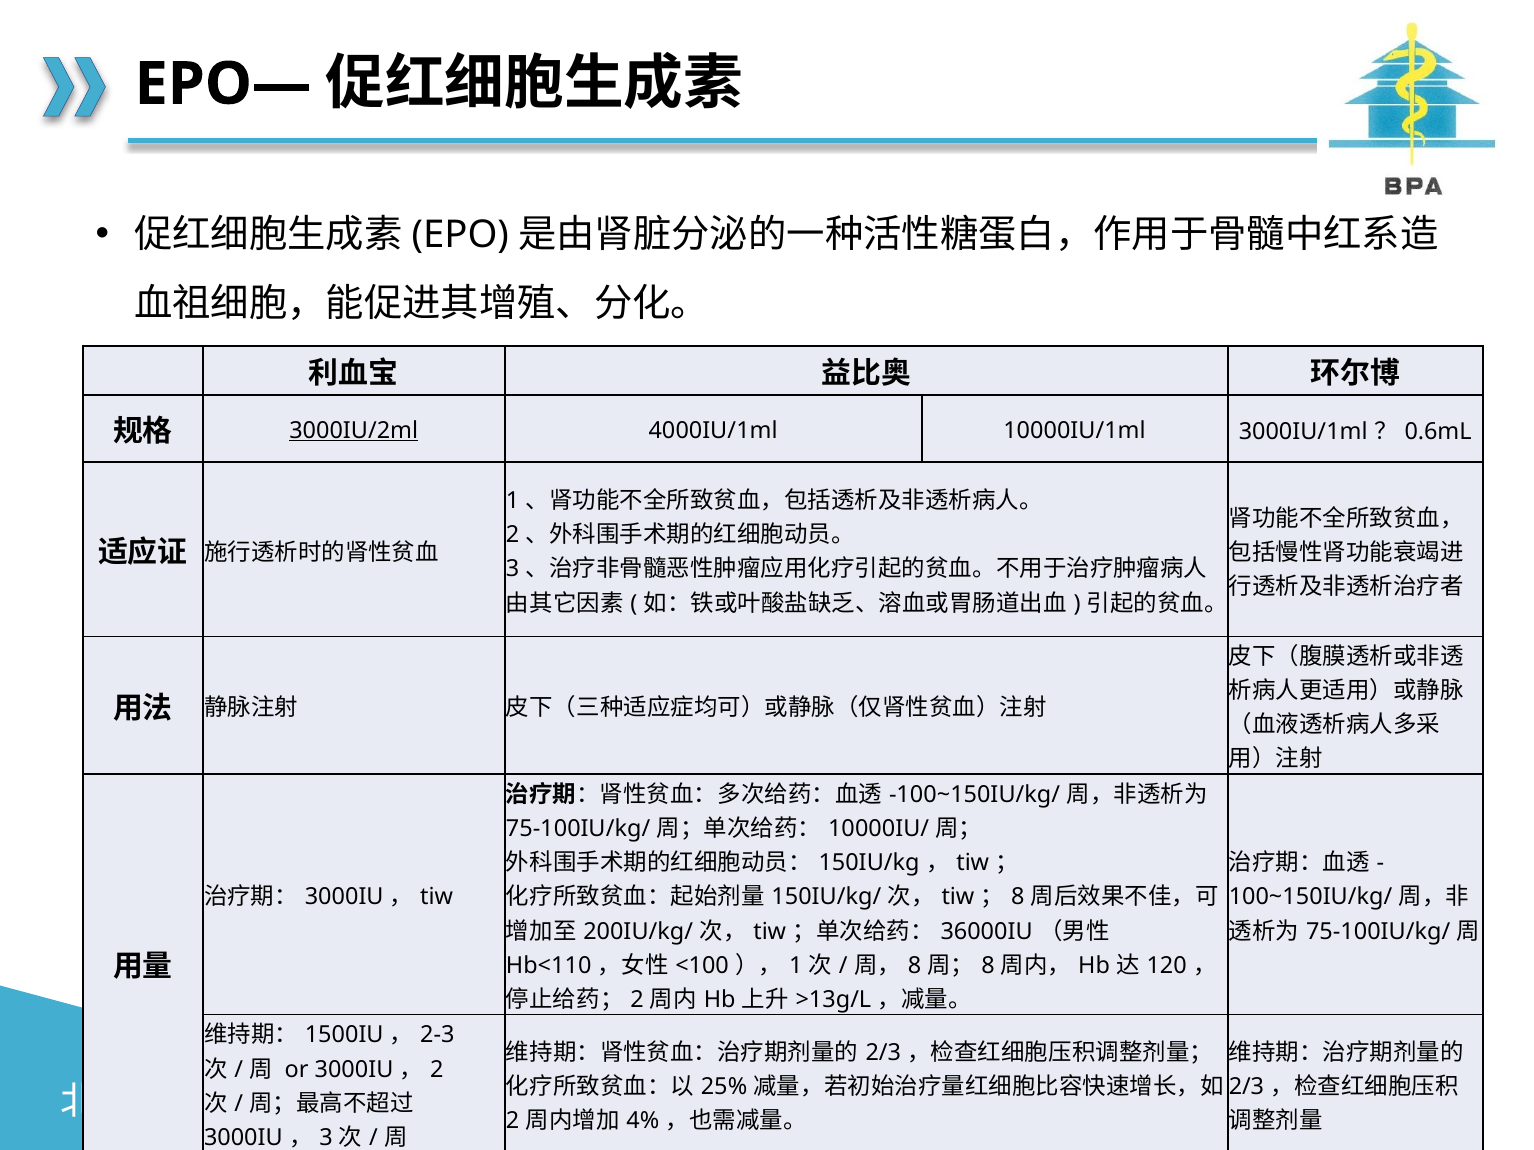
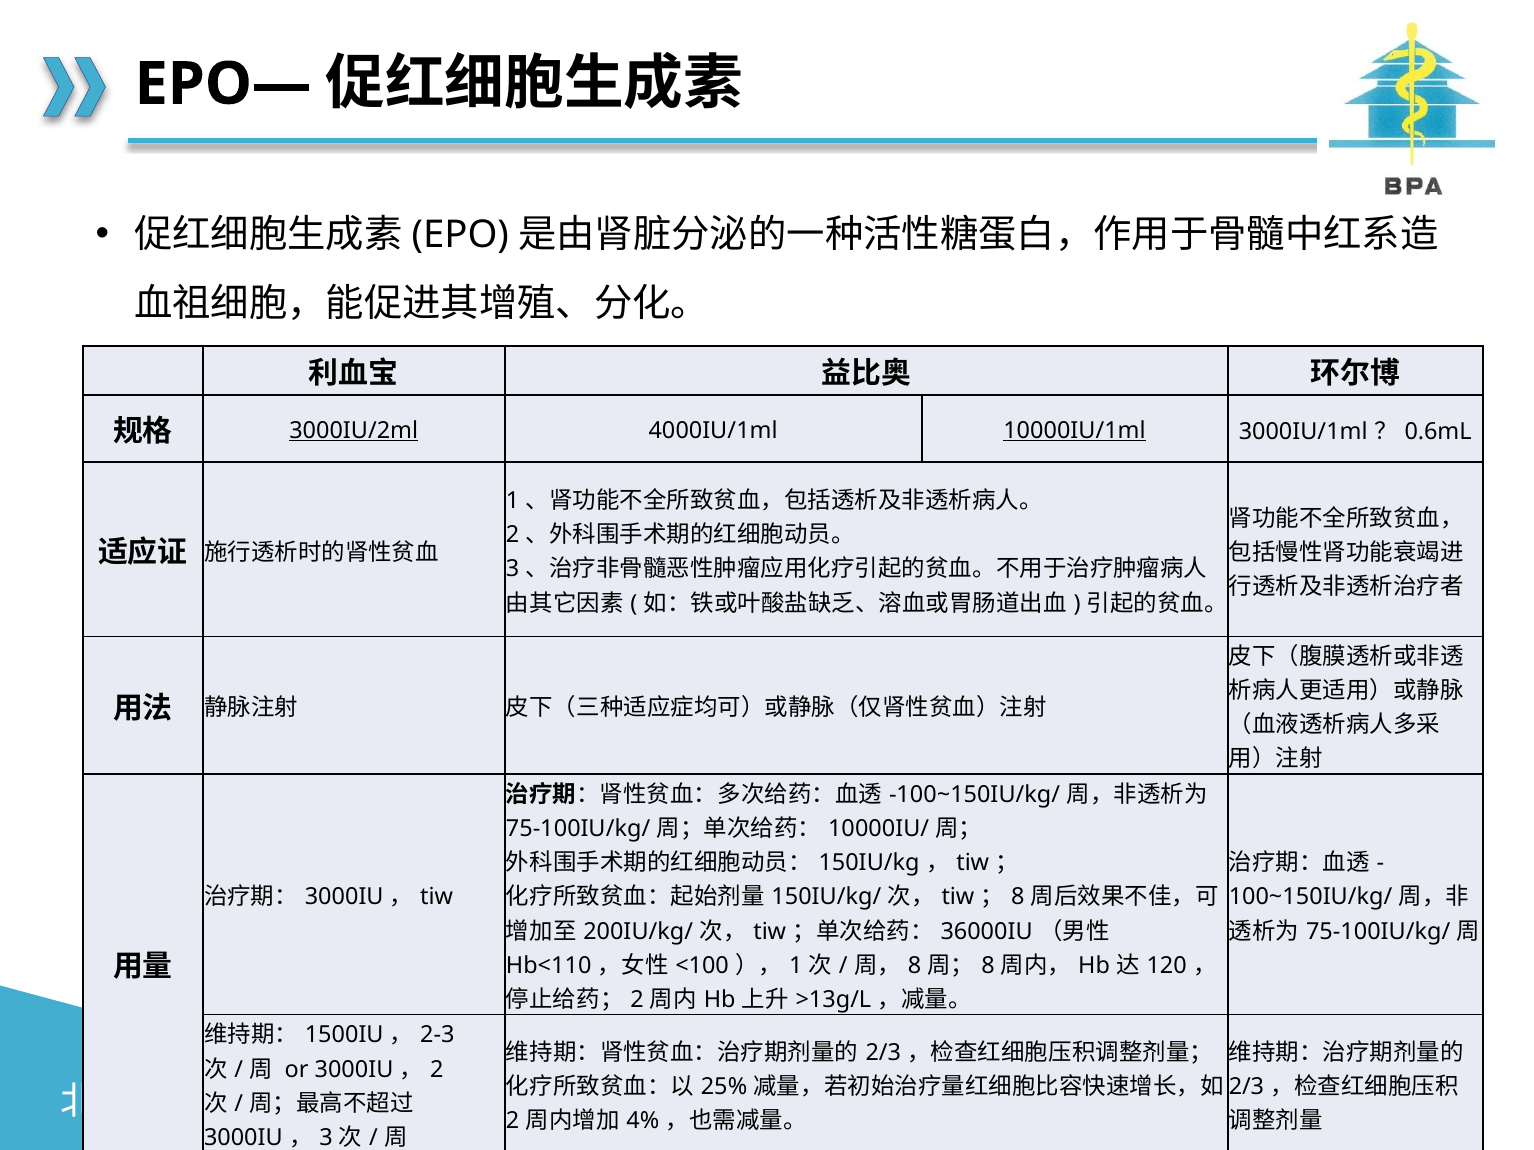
10000IU/1ml underline: none -> present
